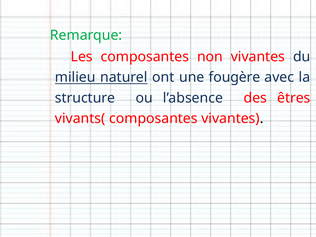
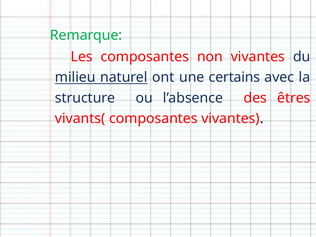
fougère: fougère -> certains
